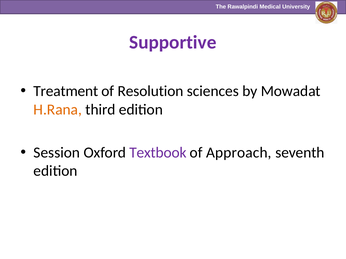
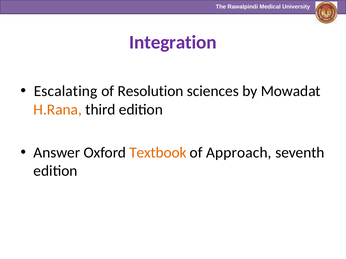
Supportive: Supportive -> Integration
Treatment: Treatment -> Escalating
Session: Session -> Answer
Textbook colour: purple -> orange
